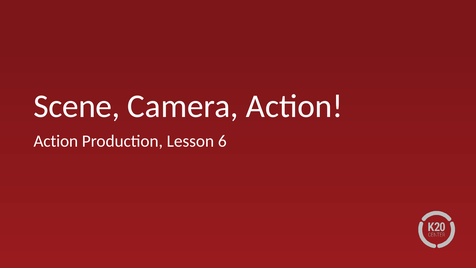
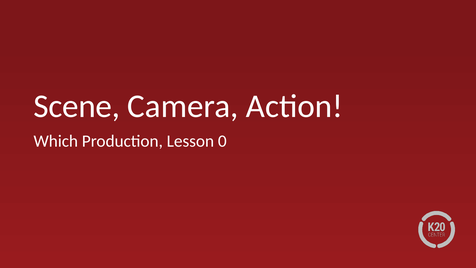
Action at (56, 141): Action -> Which
6: 6 -> 0
